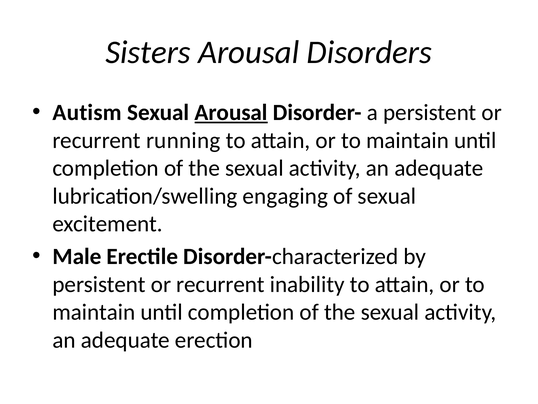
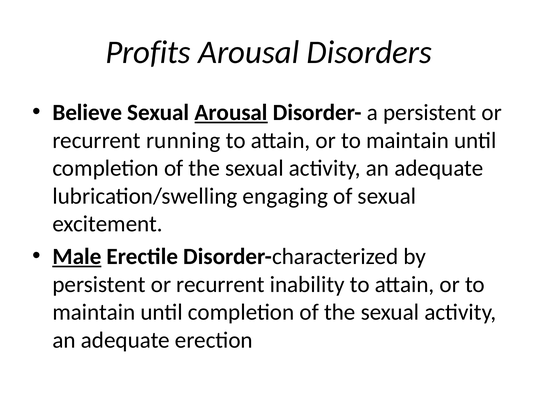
Sisters: Sisters -> Profits
Autism: Autism -> Believe
Male underline: none -> present
